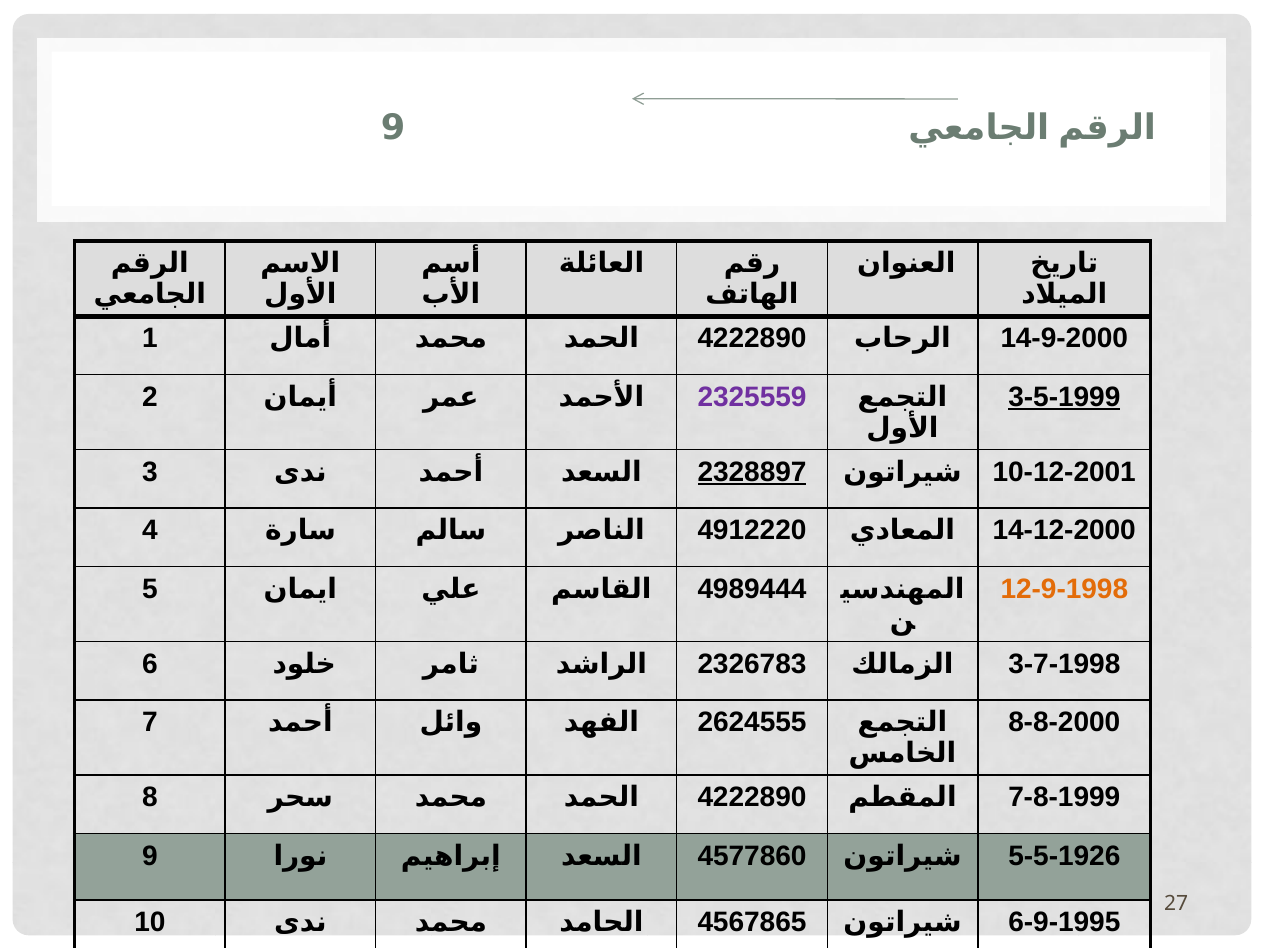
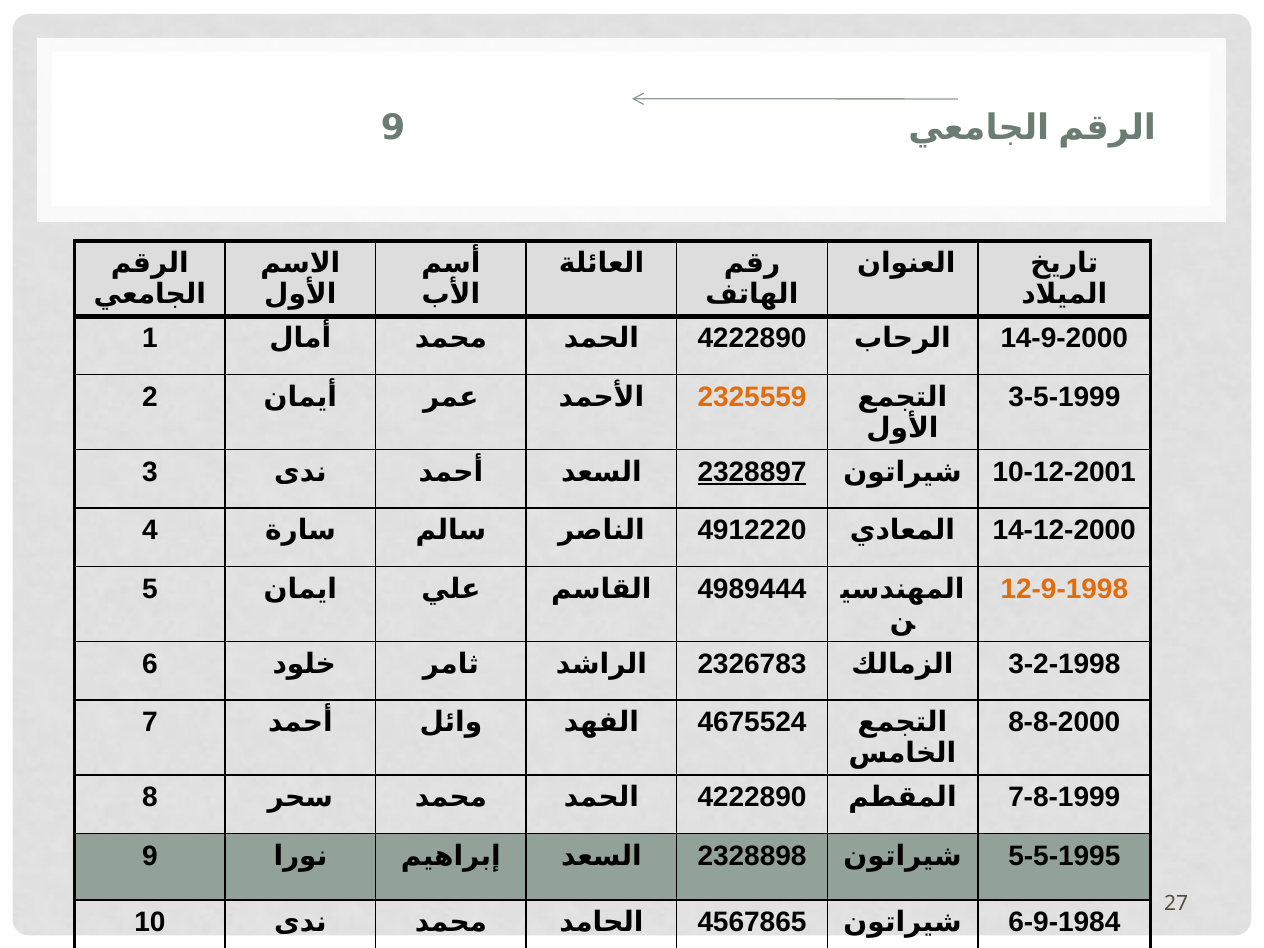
2325559 colour: purple -> orange
3-5-1999 underline: present -> none
3-7-1998: 3-7-1998 -> 3-2-1998
2624555: 2624555 -> 4675524
4577860: 4577860 -> 2328898
5-5-1926: 5-5-1926 -> 5-5-1995
6-9-1995: 6-9-1995 -> 6-9-1984
